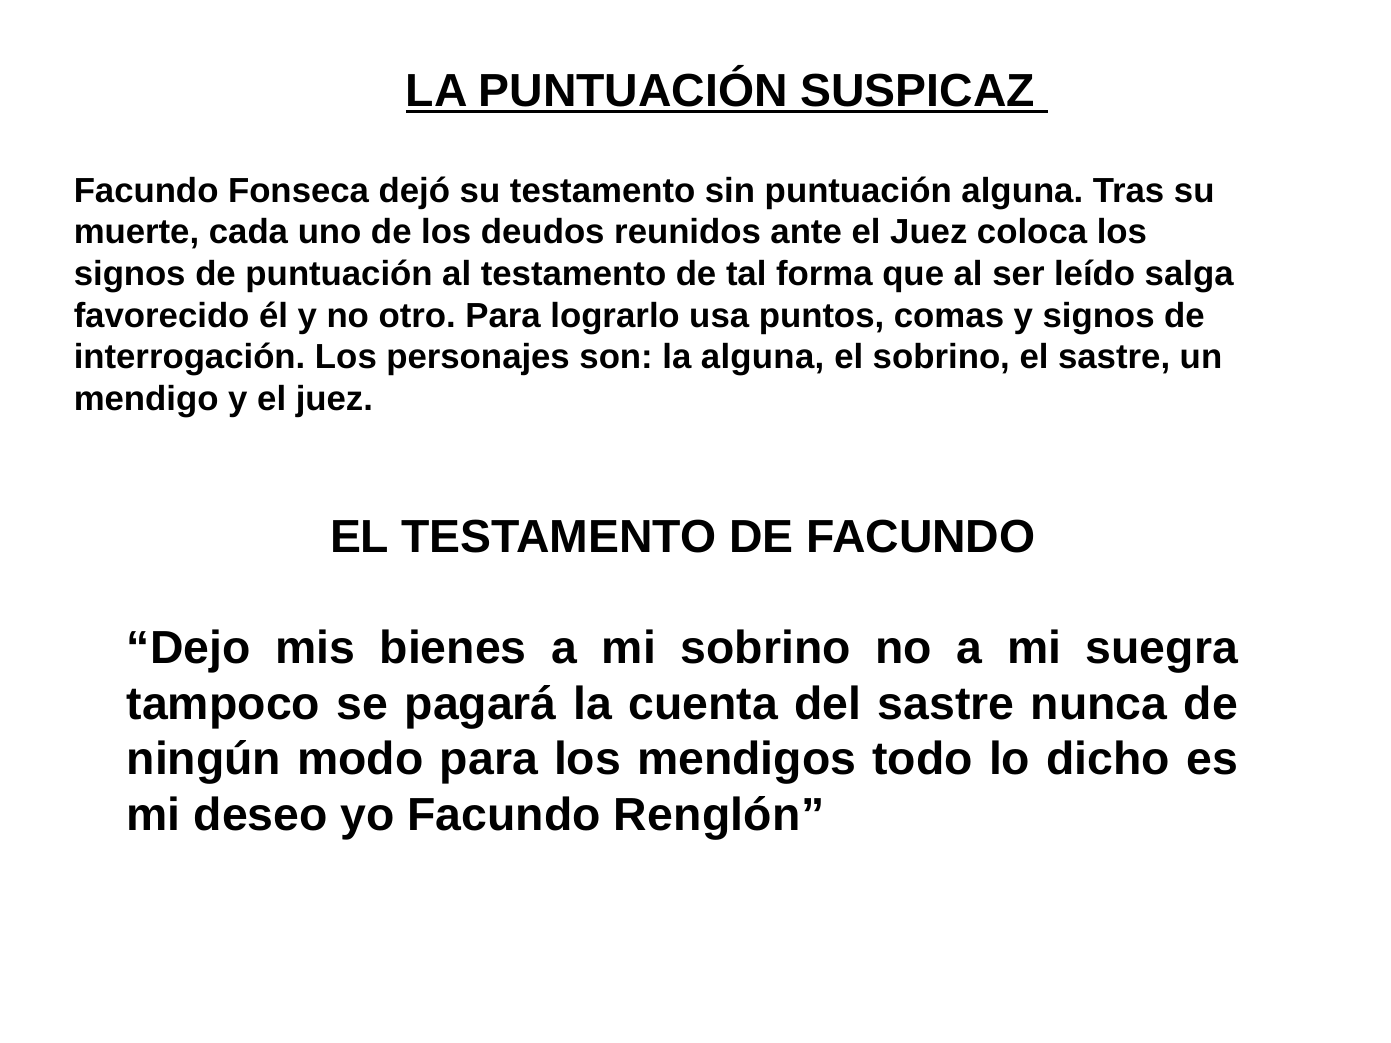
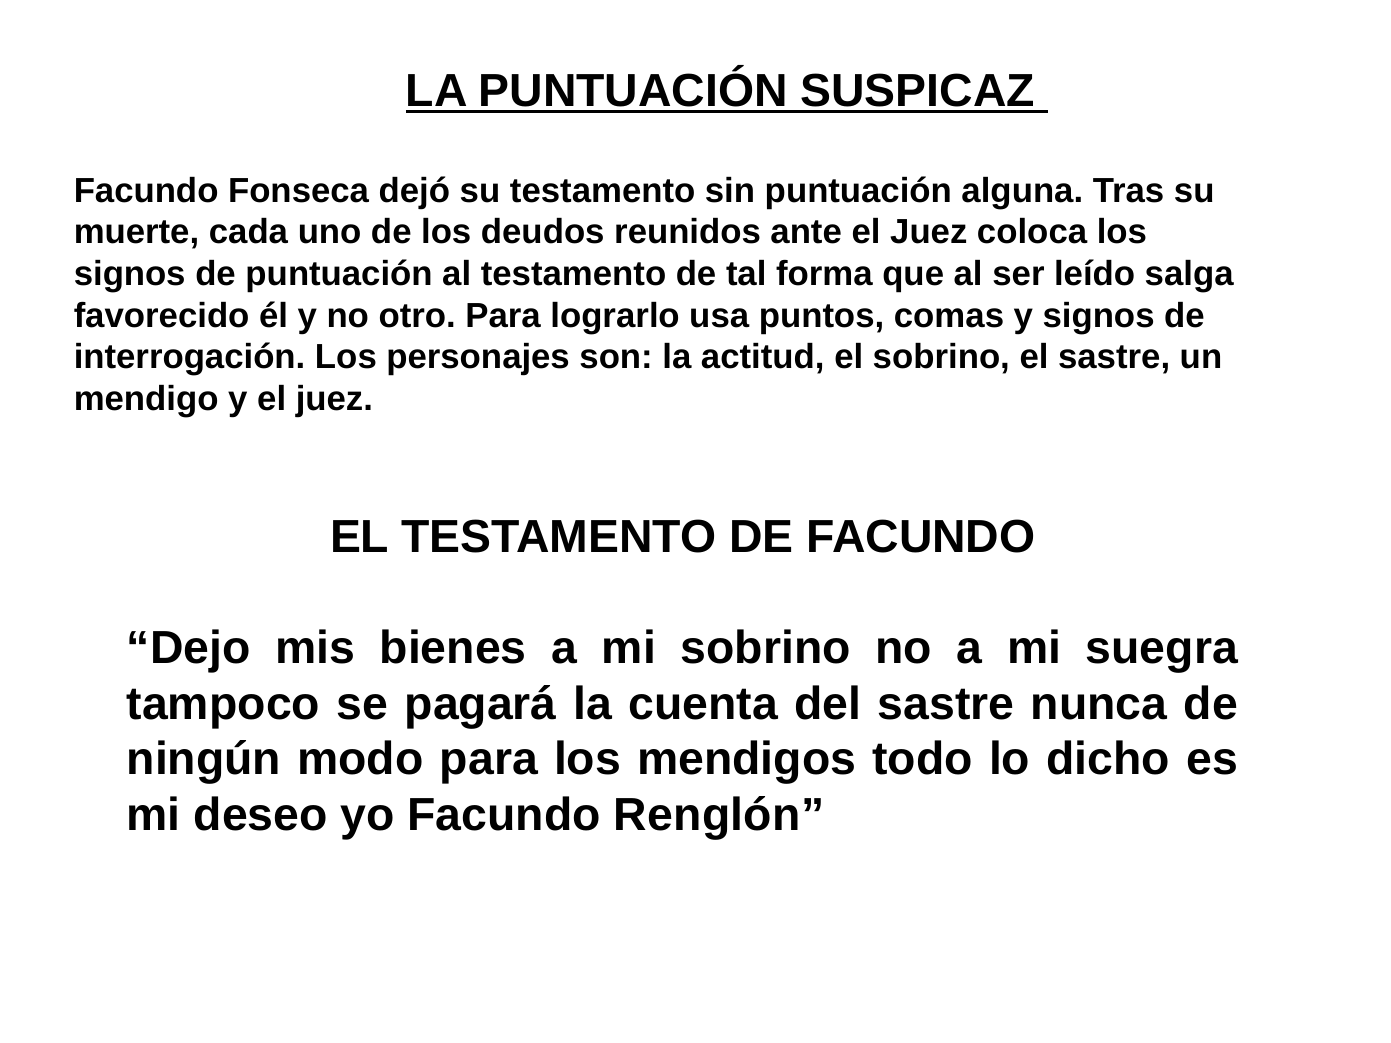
la alguna: alguna -> actitud
